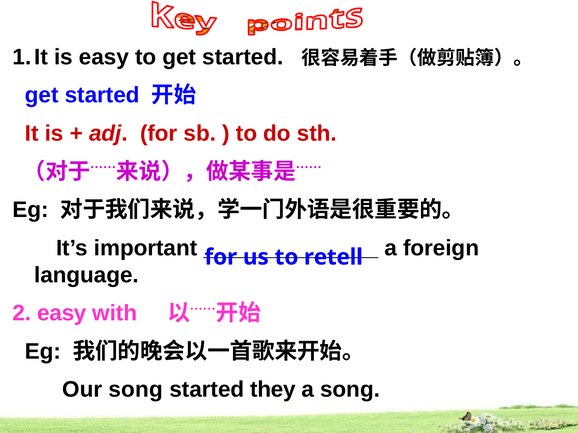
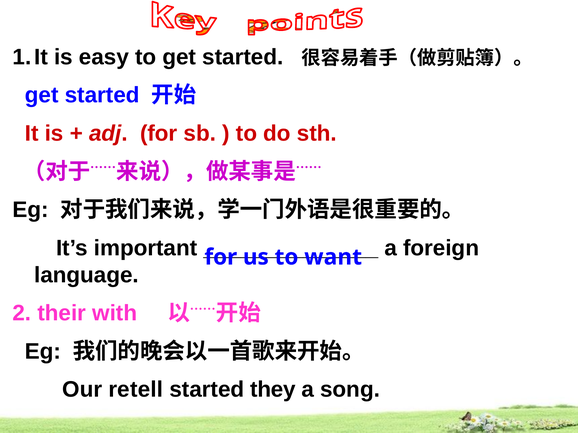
retell: retell -> want
2 easy: easy -> their
Our song: song -> retell
